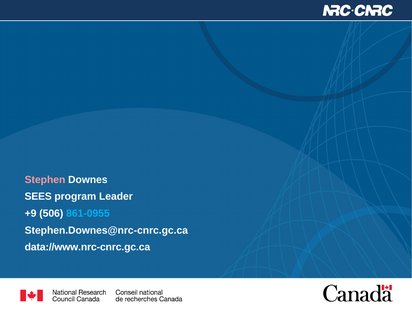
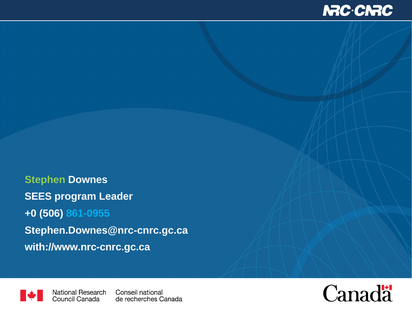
Stephen colour: pink -> light green
+9: +9 -> +0
data://www.nrc-cnrc.gc.ca: data://www.nrc-cnrc.gc.ca -> with://www.nrc-cnrc.gc.ca
